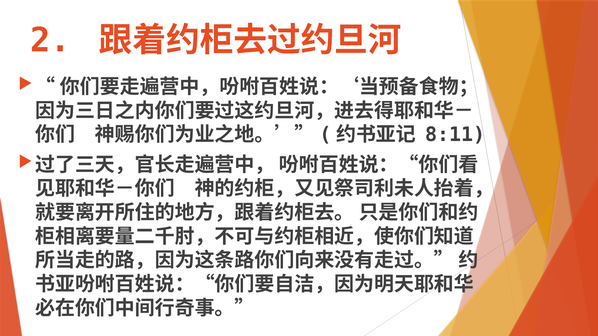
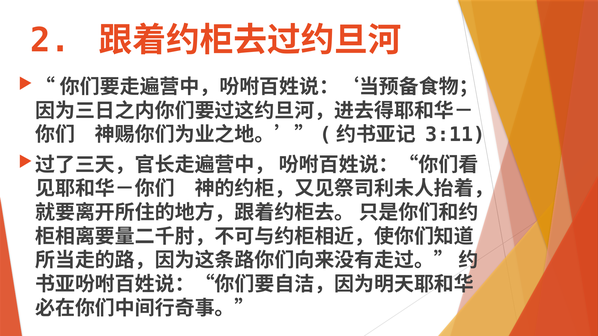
8:11: 8:11 -> 3:11
